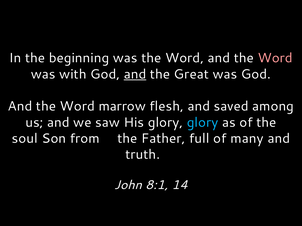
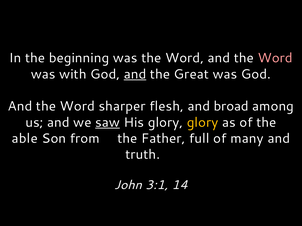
marrow: marrow -> sharper
saved: saved -> broad
saw underline: none -> present
glory at (203, 123) colour: light blue -> yellow
soul: soul -> able
8:1: 8:1 -> 3:1
